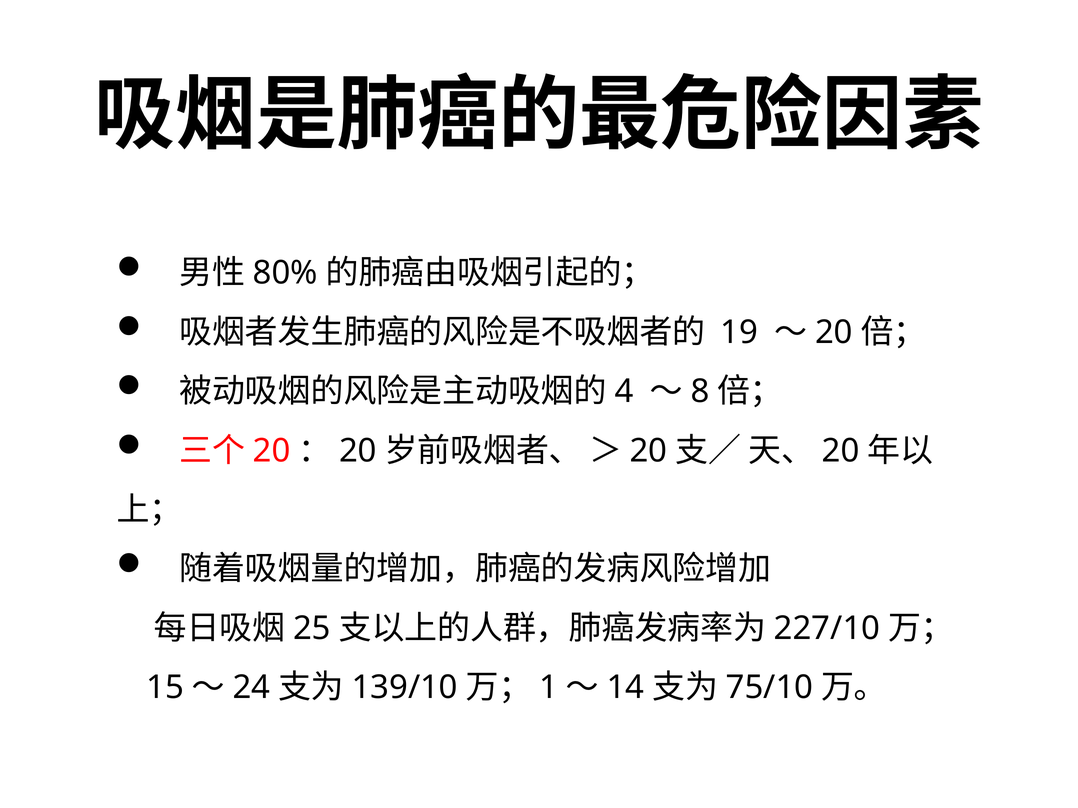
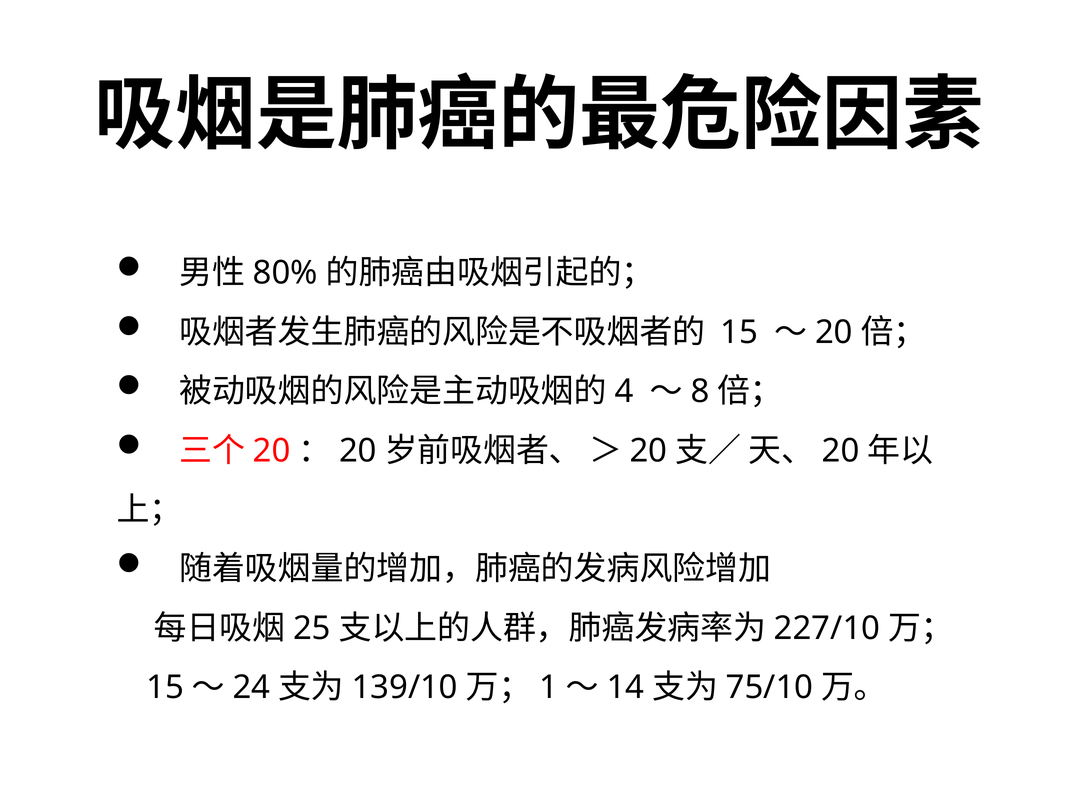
19 at (739, 332): 19 -> 15
